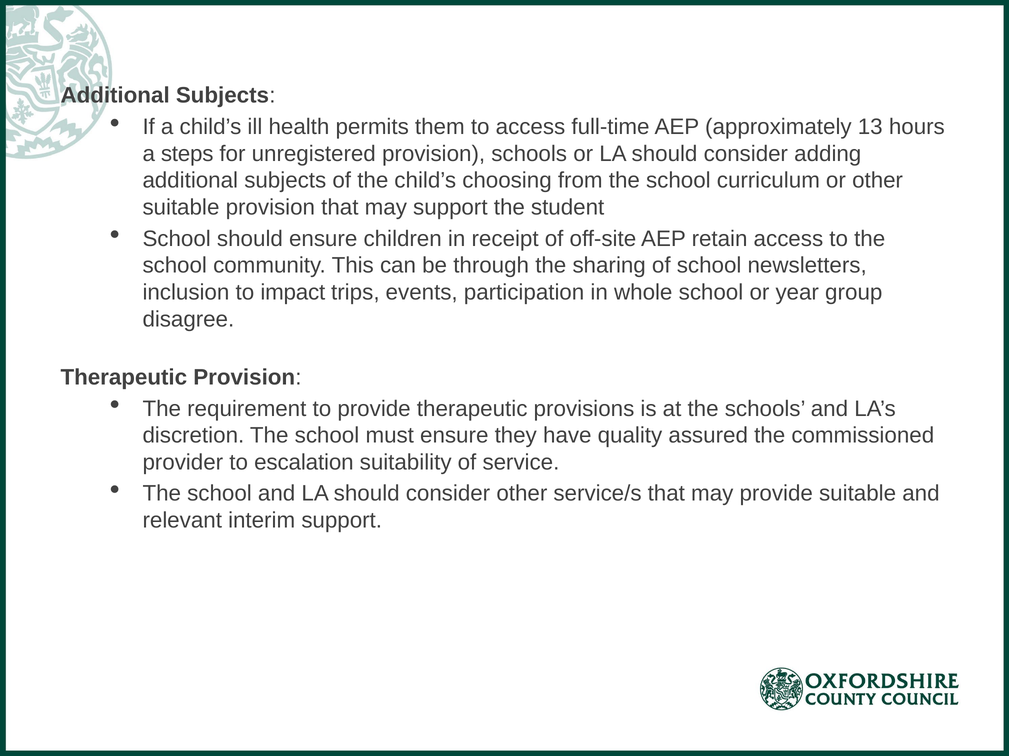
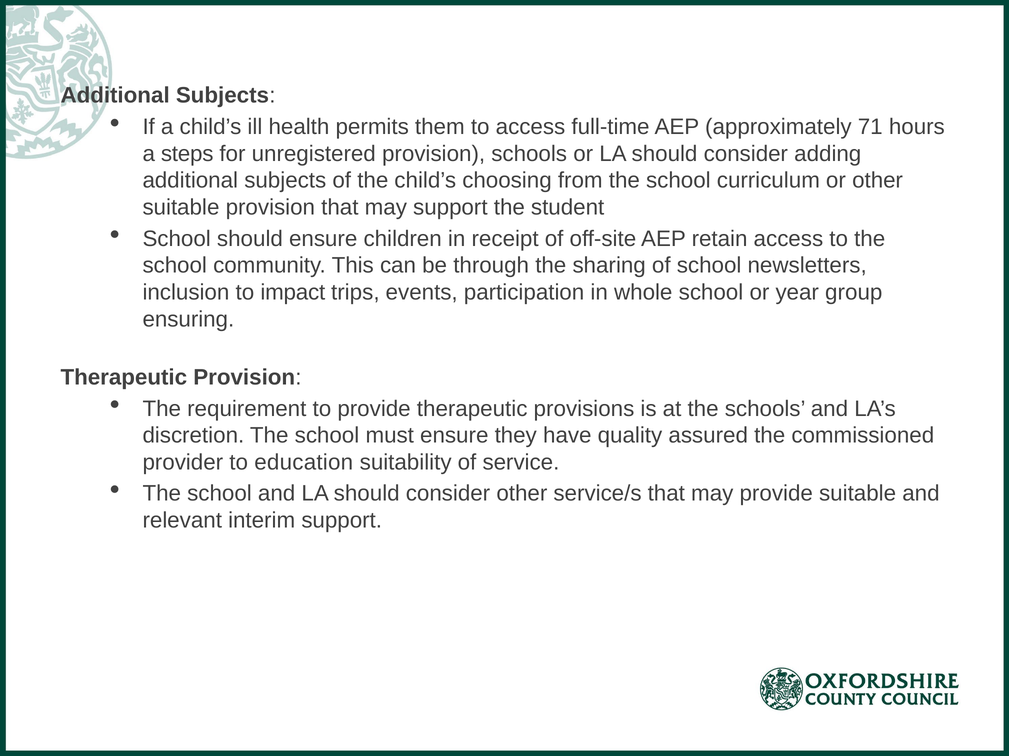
13: 13 -> 71
disagree: disagree -> ensuring
escalation: escalation -> education
